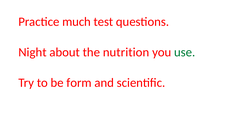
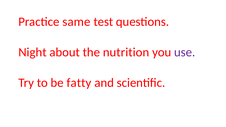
much: much -> same
use colour: green -> purple
form: form -> fatty
